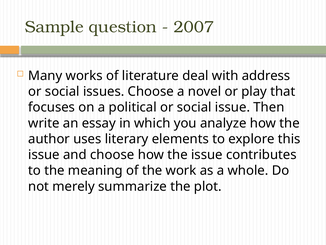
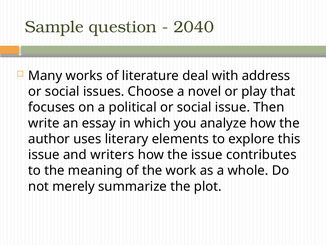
2007: 2007 -> 2040
and choose: choose -> writers
